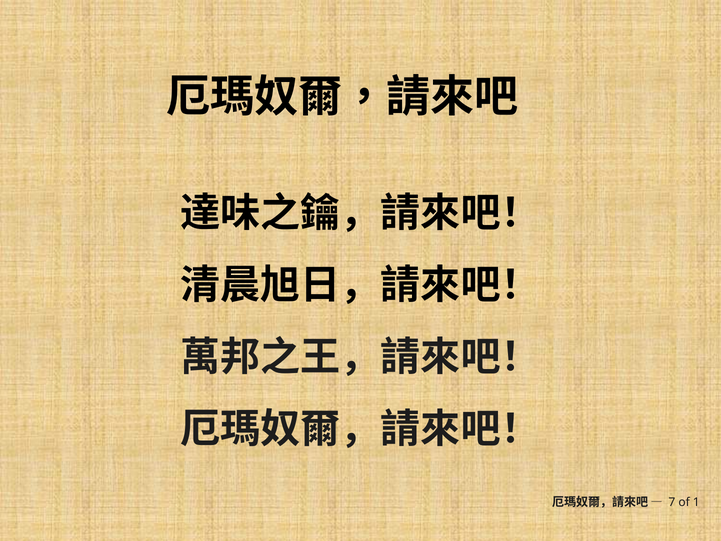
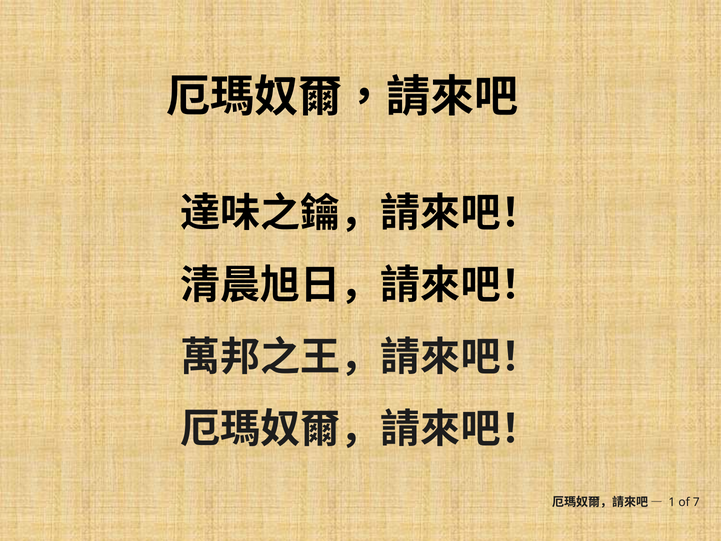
7: 7 -> 1
1: 1 -> 7
